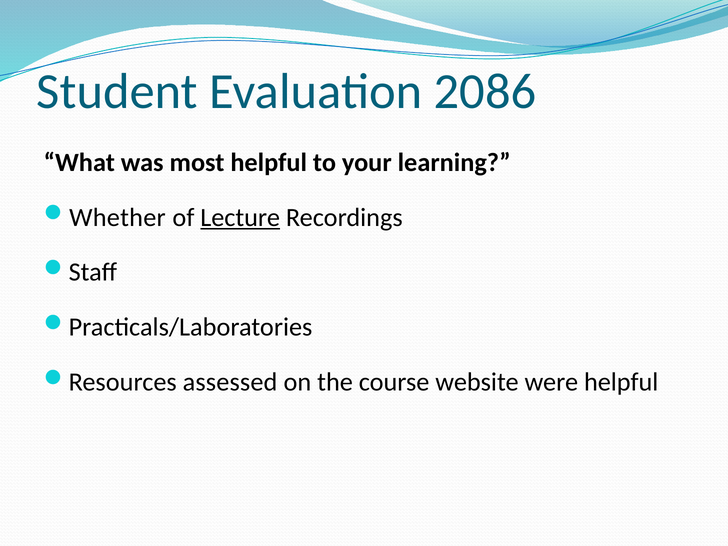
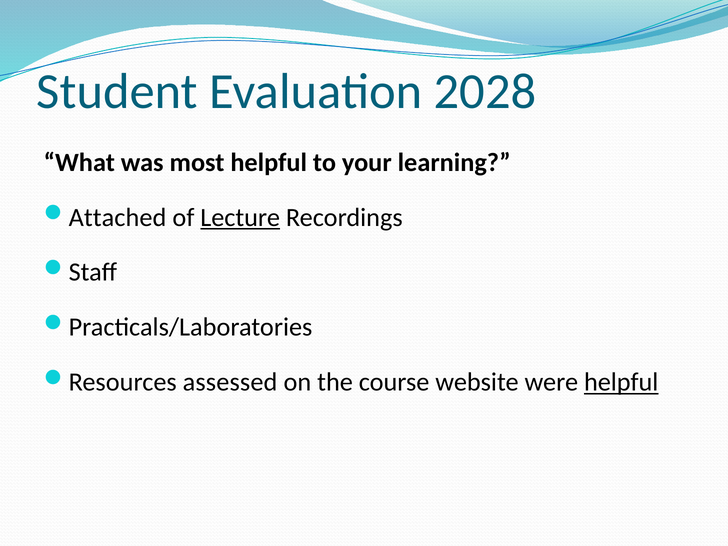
2086: 2086 -> 2028
Whether: Whether -> Attached
helpful at (621, 382) underline: none -> present
